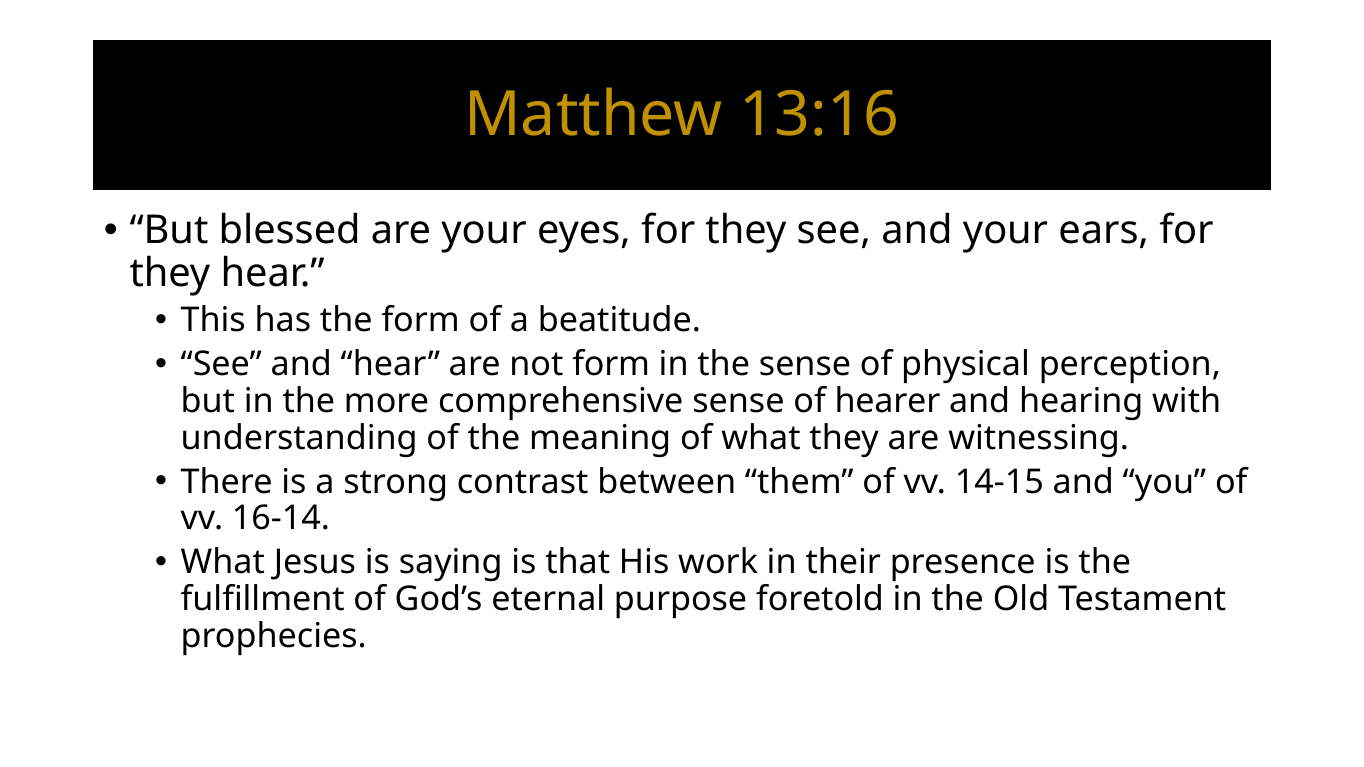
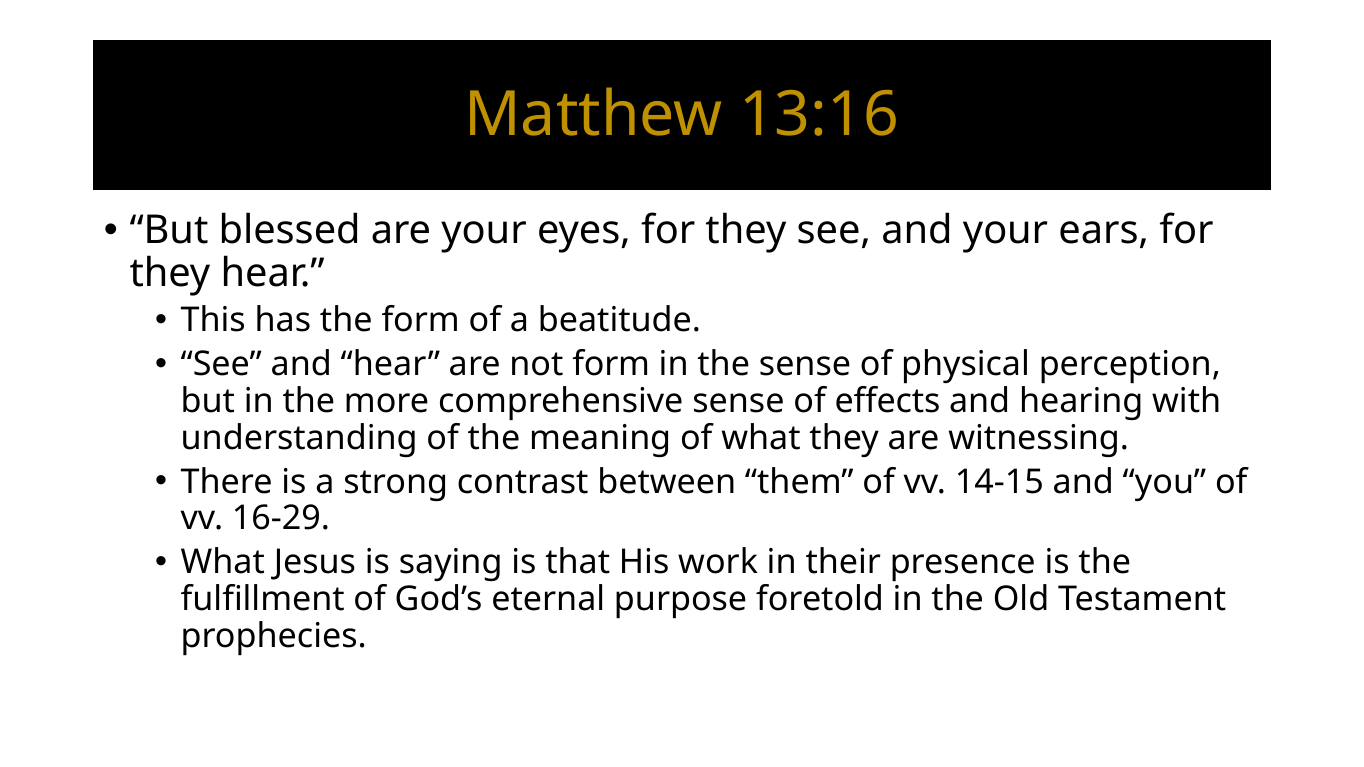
hearer: hearer -> effects
16-14: 16-14 -> 16-29
